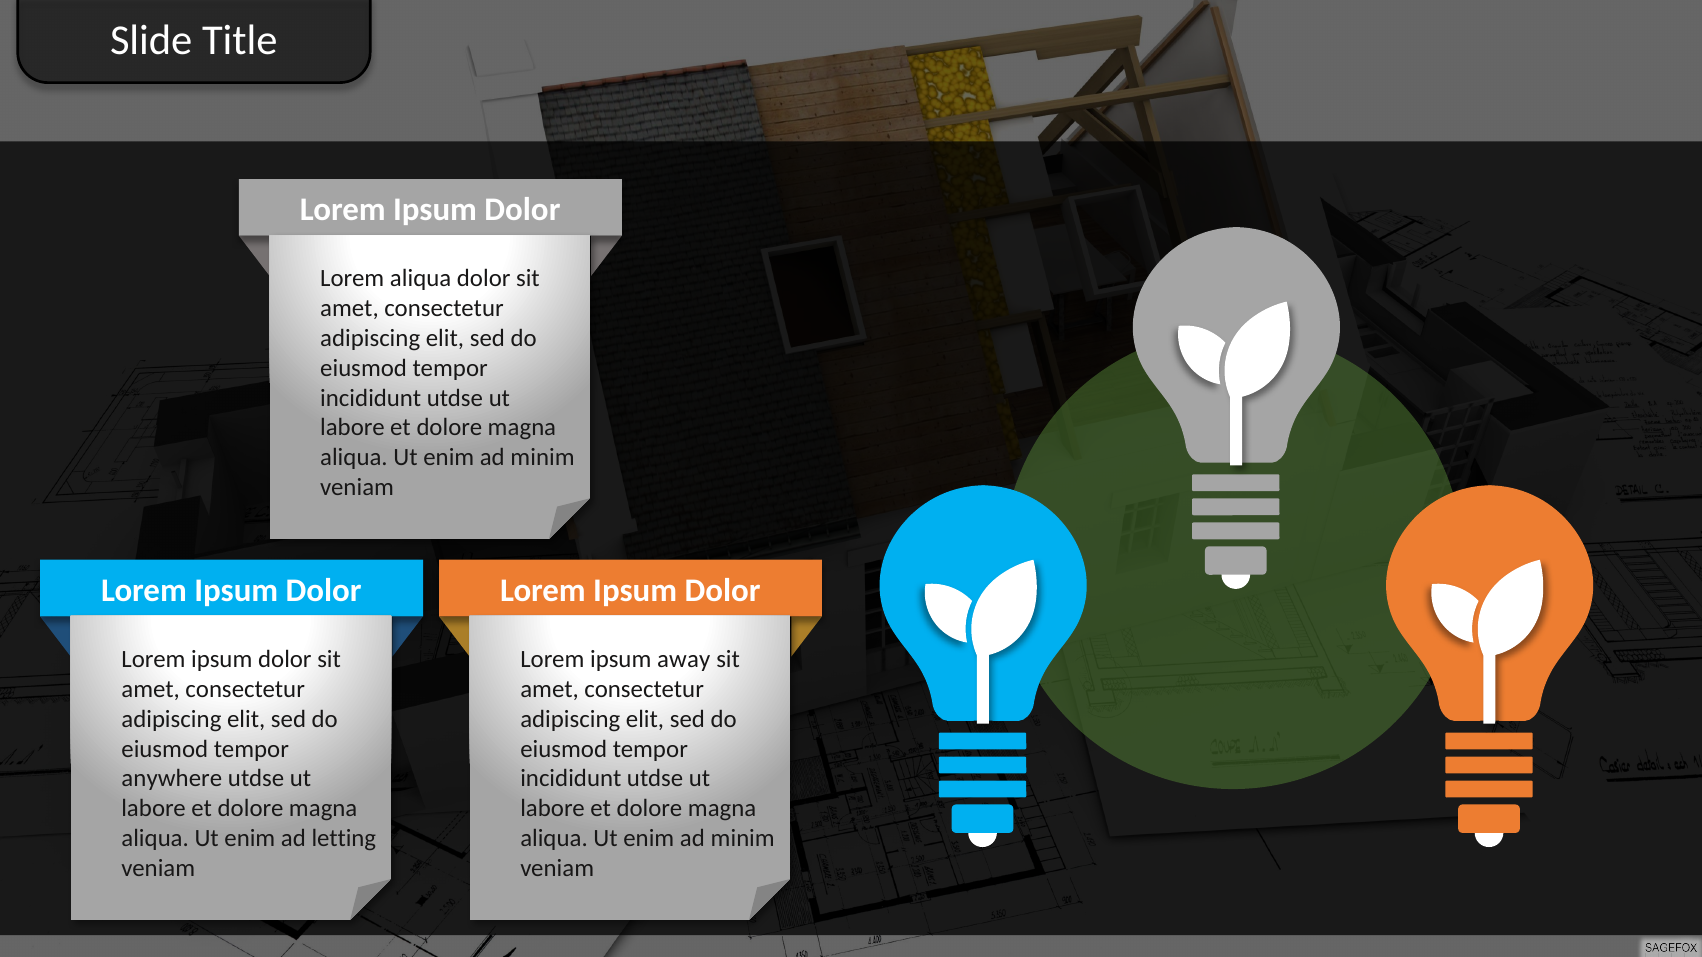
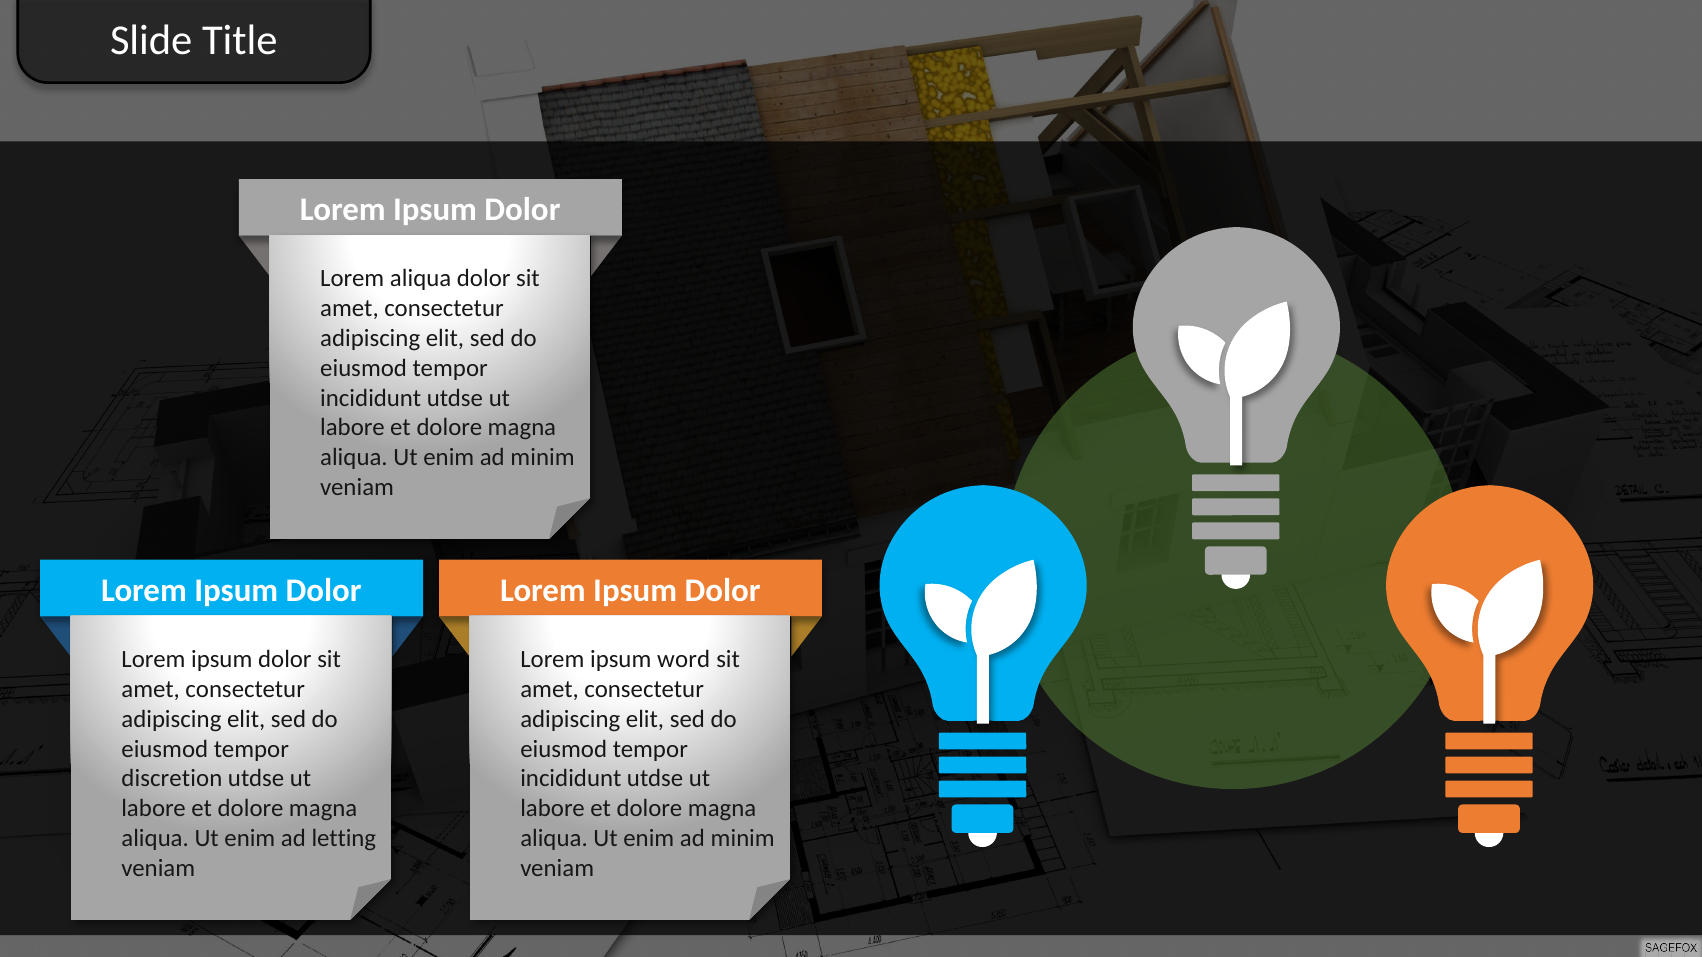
away: away -> word
anywhere: anywhere -> discretion
